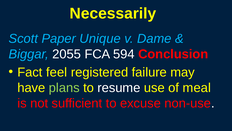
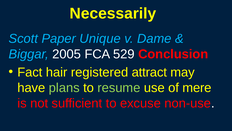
2055: 2055 -> 2005
594: 594 -> 529
feel: feel -> hair
failure: failure -> attract
resume colour: white -> light green
meal: meal -> mere
